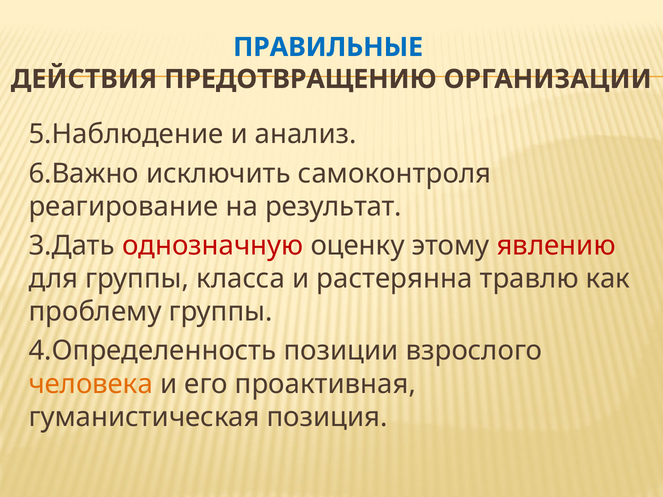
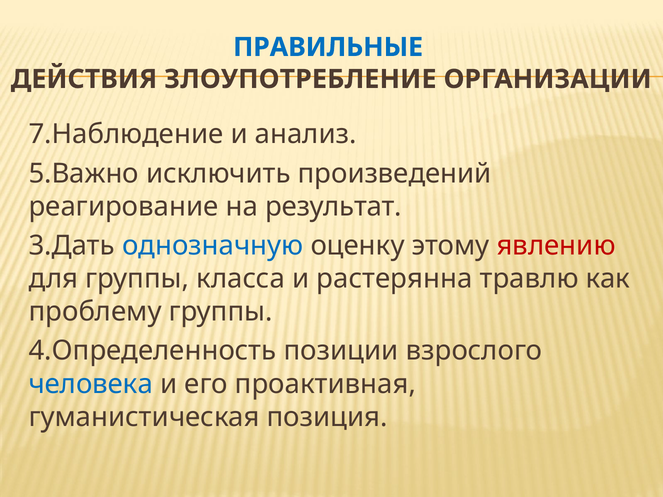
ПРЕДОТВРАЩЕНИЮ: ПРЕДОТВРАЩЕНИЮ -> ЗЛОУПОТРЕБЛЕНИЕ
5.Наблюдение: 5.Наблюдение -> 7.Наблюдение
6.Важно: 6.Важно -> 5.Важно
самоконтроля: самоконтроля -> произведений
однозначную colour: red -> blue
человека colour: orange -> blue
